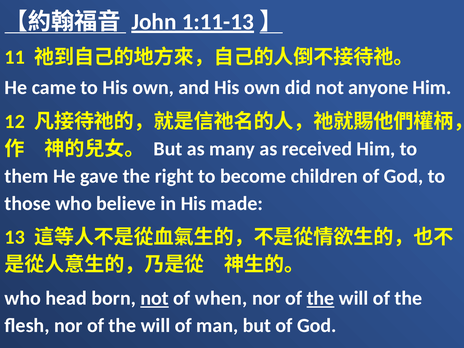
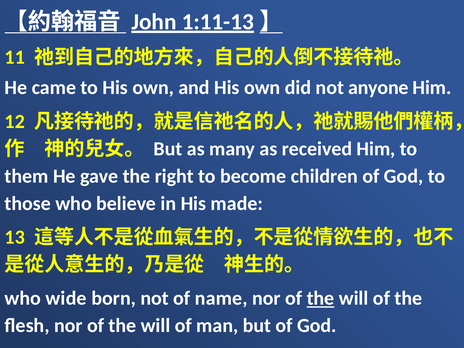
head: head -> wide
not at (155, 298) underline: present -> none
when: when -> name
